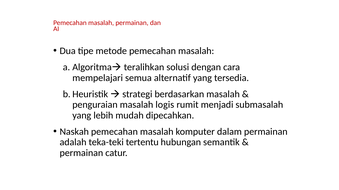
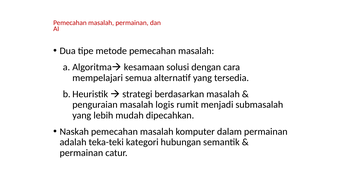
teralihkan: teralihkan -> kesamaan
tertentu: tertentu -> kategori
